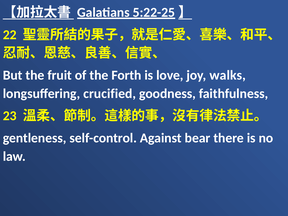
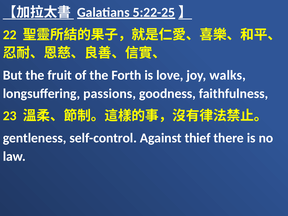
crucified: crucified -> passions
bear: bear -> thief
